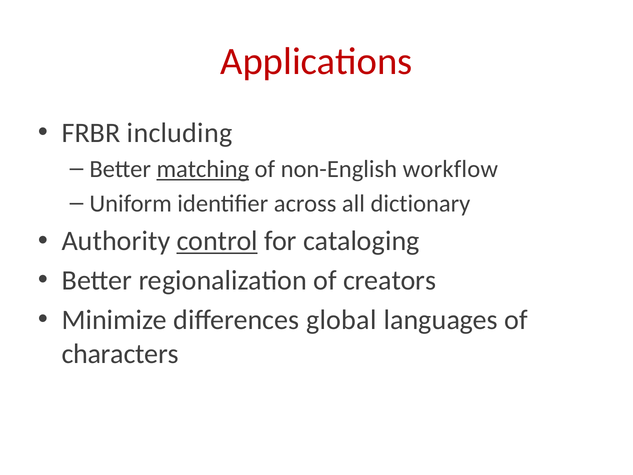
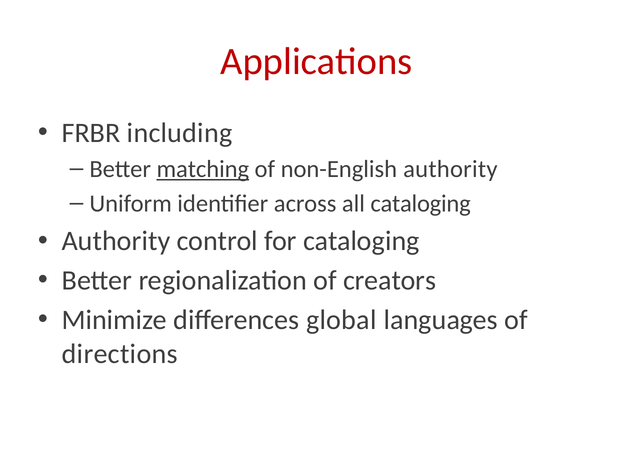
non-English workflow: workflow -> authority
all dictionary: dictionary -> cataloging
control underline: present -> none
characters: characters -> directions
